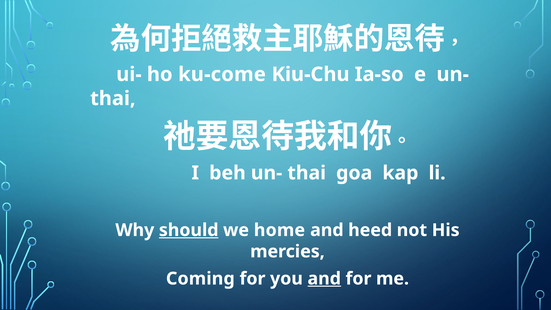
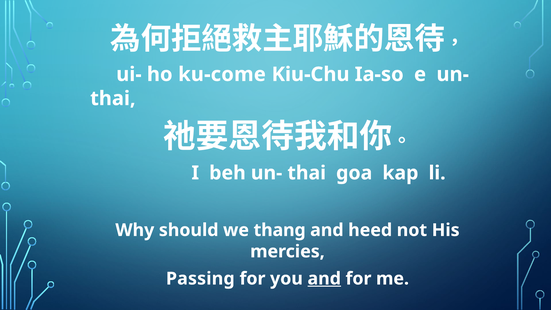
should underline: present -> none
home: home -> thang
Coming: Coming -> Passing
